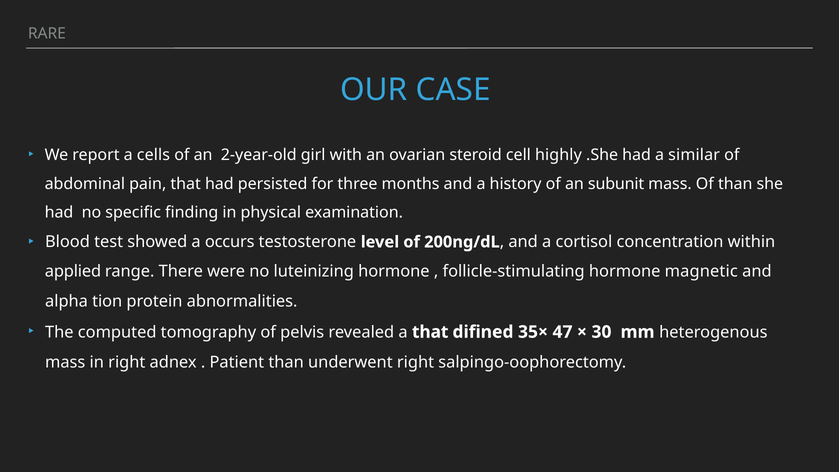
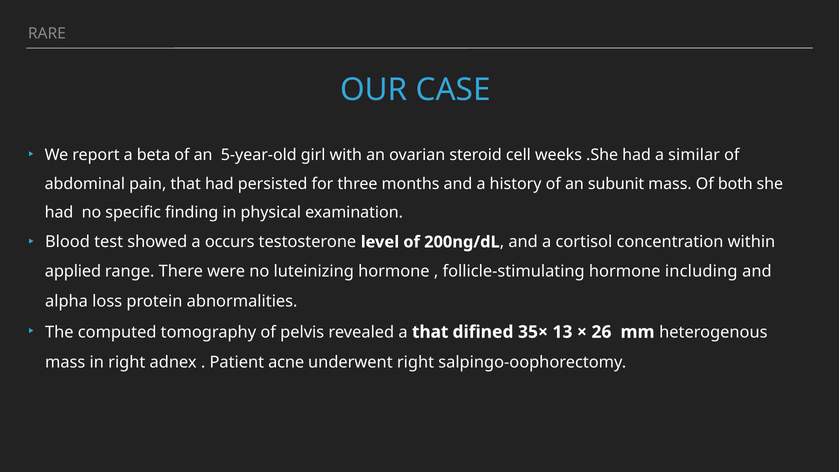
cells: cells -> beta
2-year-old: 2-year-old -> 5-year-old
highly: highly -> weeks
Of than: than -> both
magnetic: magnetic -> including
tion: tion -> loss
47: 47 -> 13
30: 30 -> 26
Patient than: than -> acne
